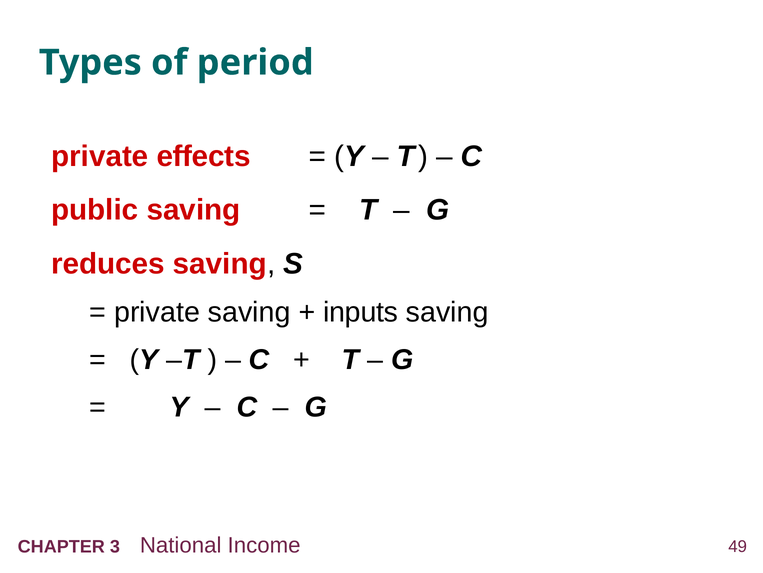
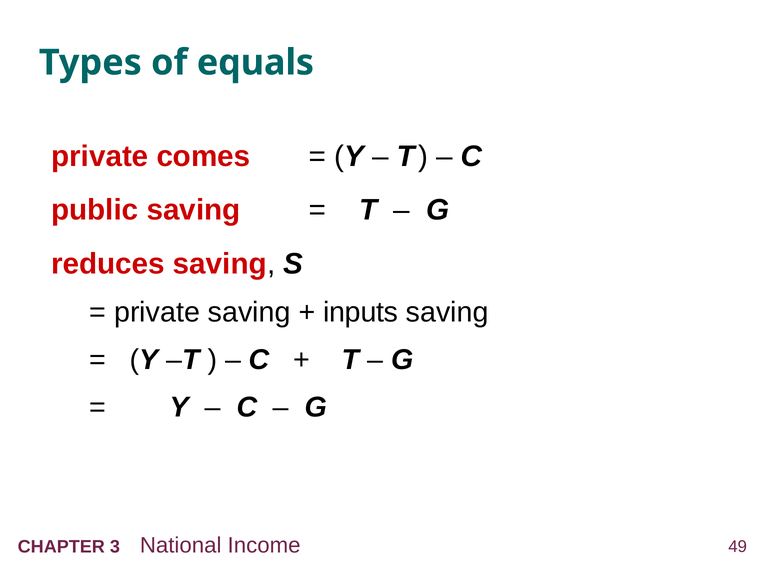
period: period -> equals
effects: effects -> comes
